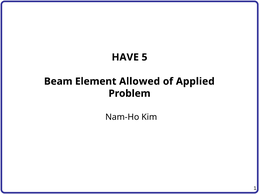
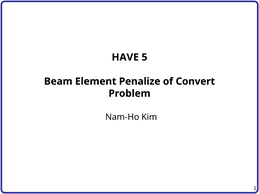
Allowed: Allowed -> Penalize
Applied: Applied -> Convert
